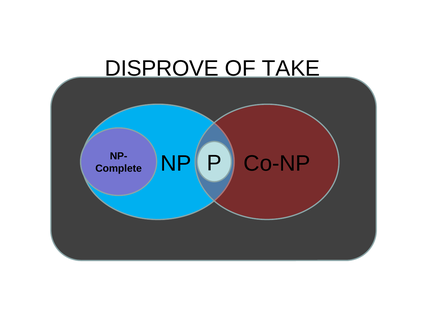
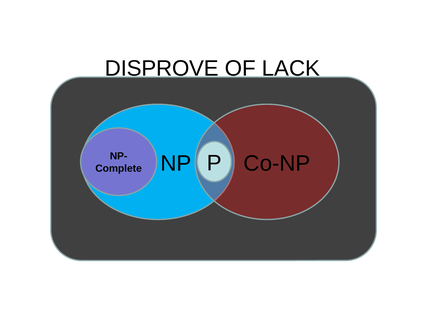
TAKE: TAKE -> LACK
